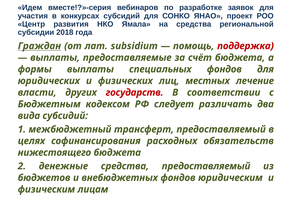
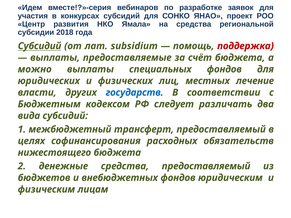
Граждан at (39, 46): Граждан -> Субсидий
формы: формы -> можно
государств colour: red -> blue
